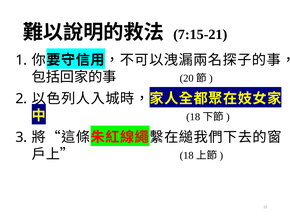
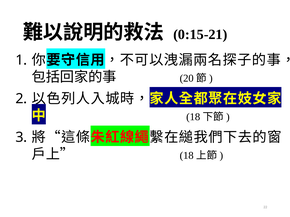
7:15-21: 7:15-21 -> 0:15-21
